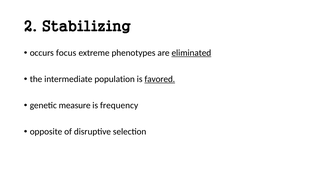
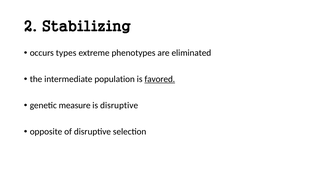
focus: focus -> types
eliminated underline: present -> none
is frequency: frequency -> disruptive
